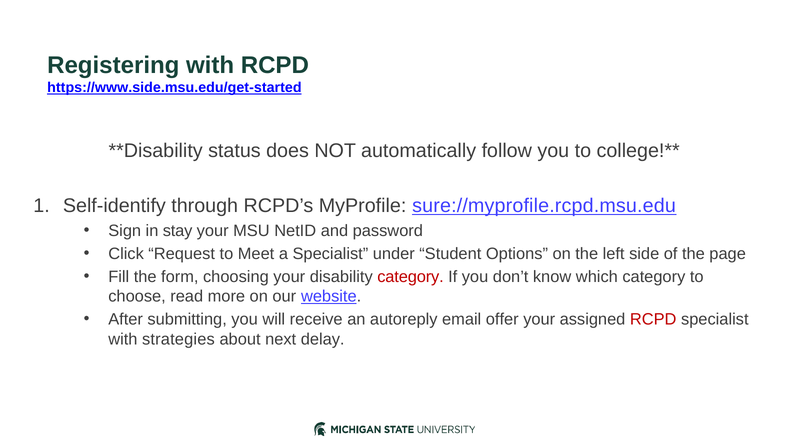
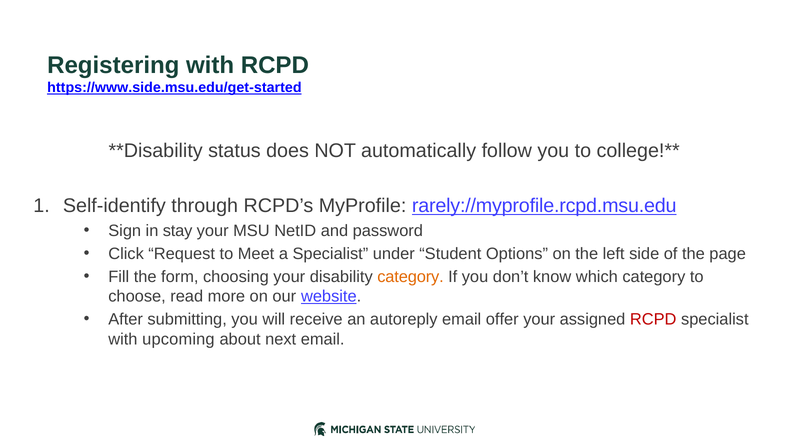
sure://myprofile.rcpd.msu.edu: sure://myprofile.rcpd.msu.edu -> rarely://myprofile.rcpd.msu.edu
category at (410, 277) colour: red -> orange
strategies: strategies -> upcoming
next delay: delay -> email
